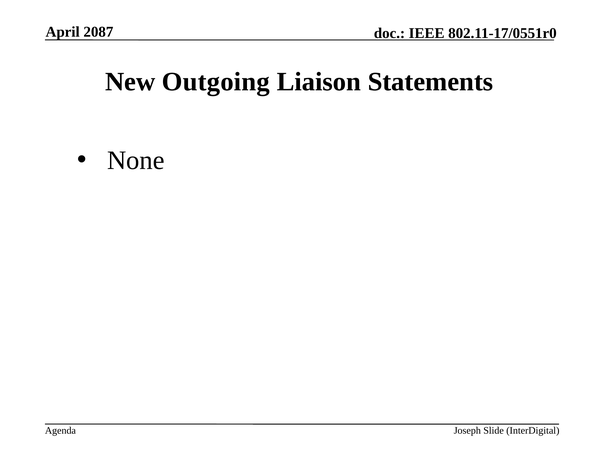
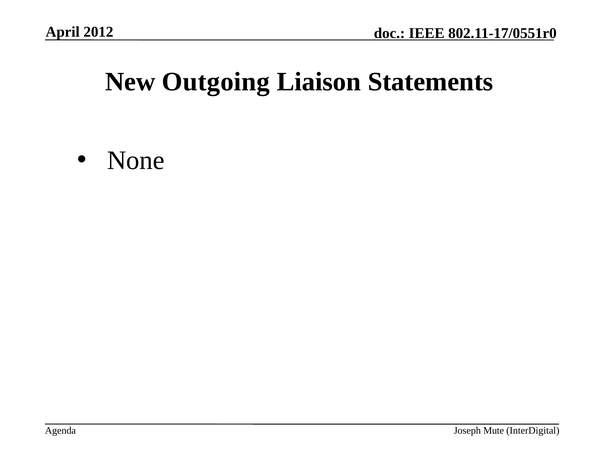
2087: 2087 -> 2012
Slide: Slide -> Mute
